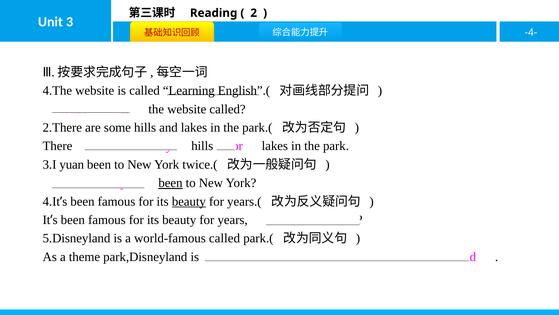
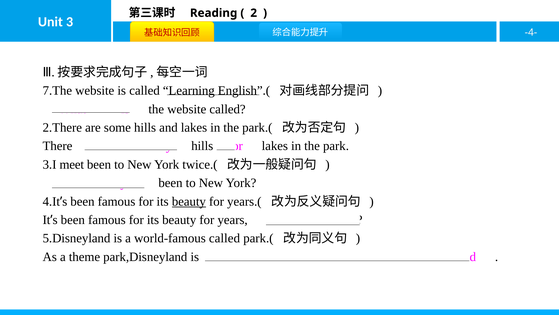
4.The: 4.The -> 7.The
yuan: yuan -> meet
been at (170, 183) underline: present -> none
